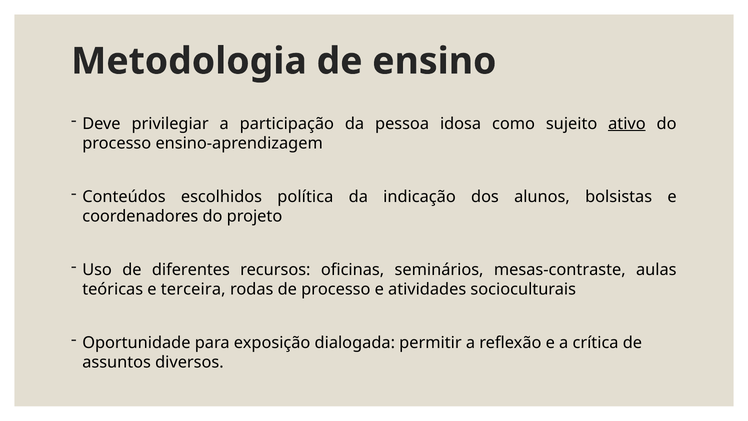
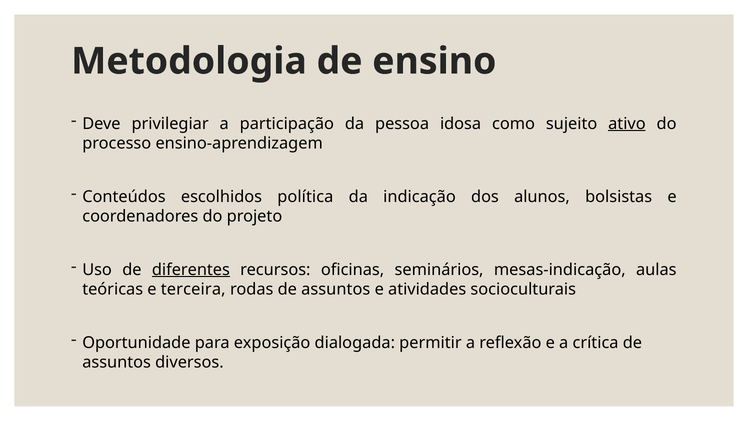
diferentes underline: none -> present
mesas-contraste: mesas-contraste -> mesas-indicação
rodas de processo: processo -> assuntos
